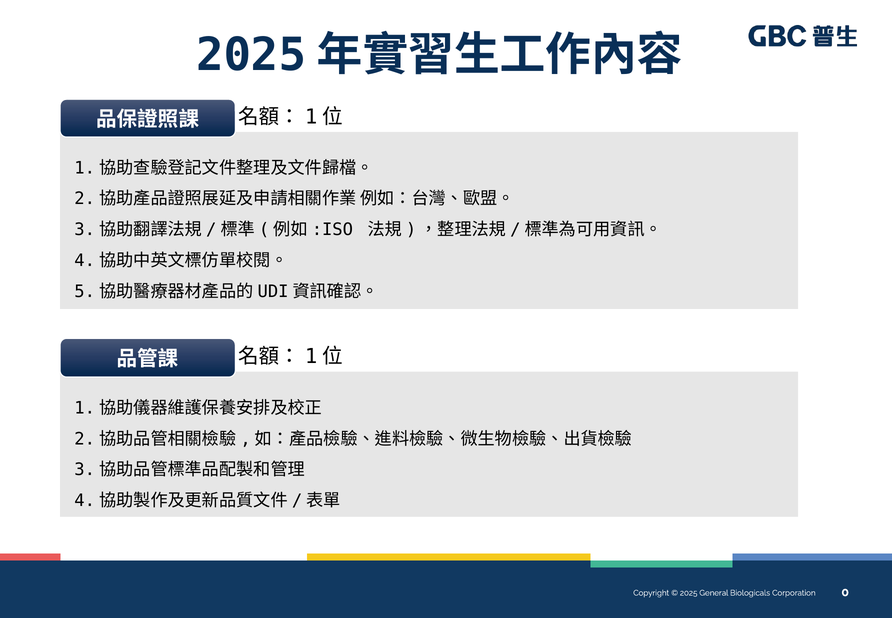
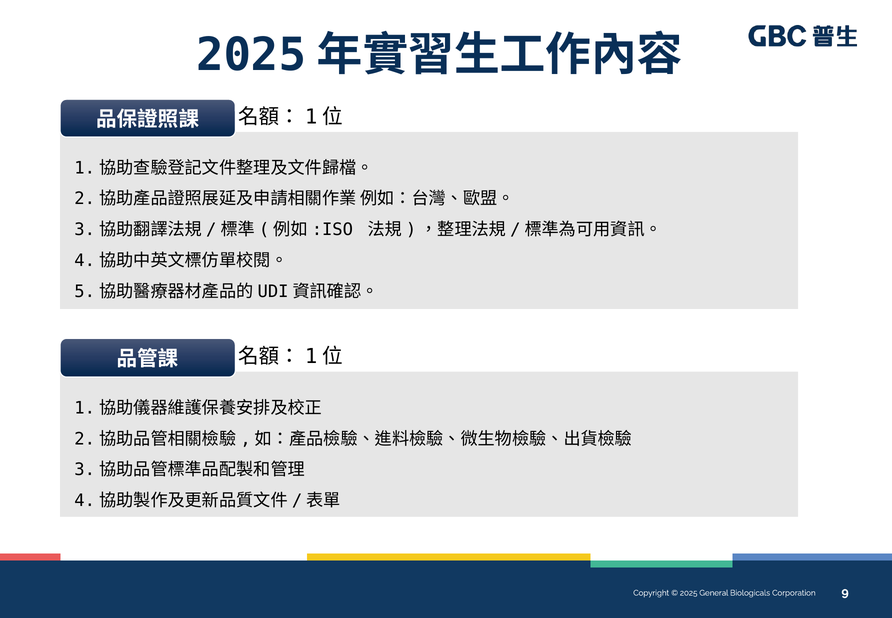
0: 0 -> 9
